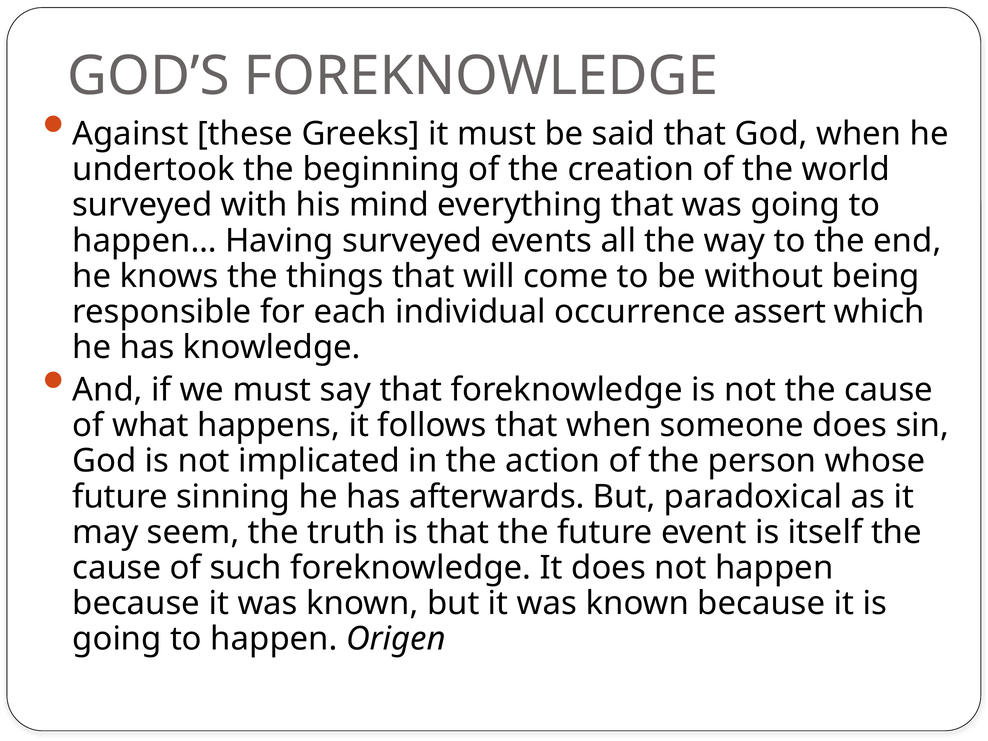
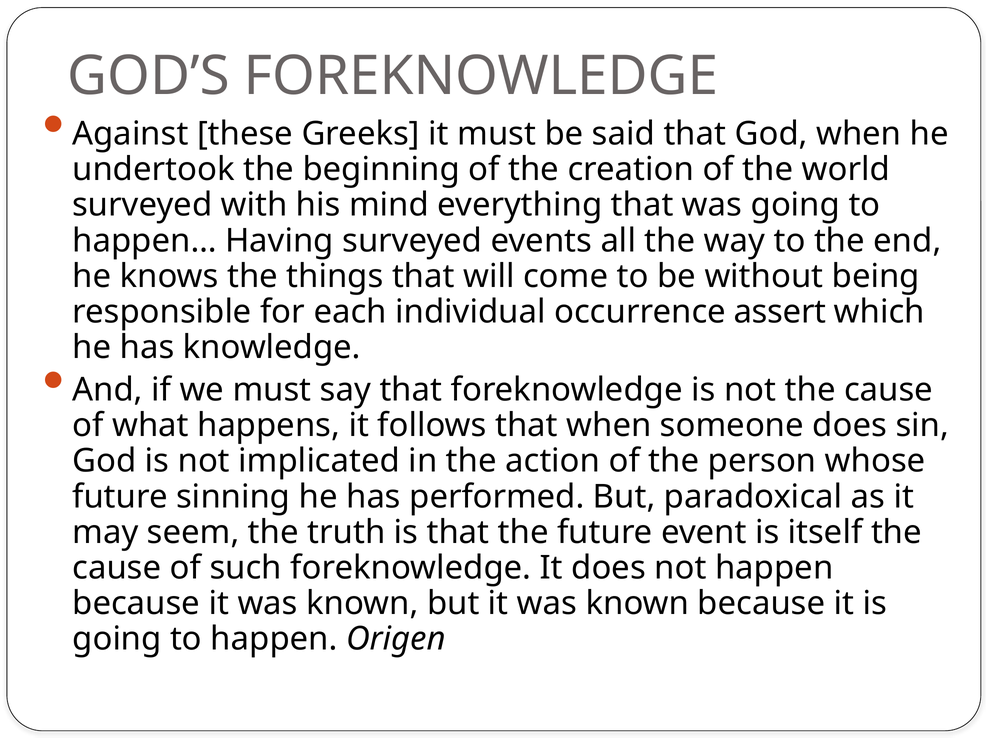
afterwards: afterwards -> performed
